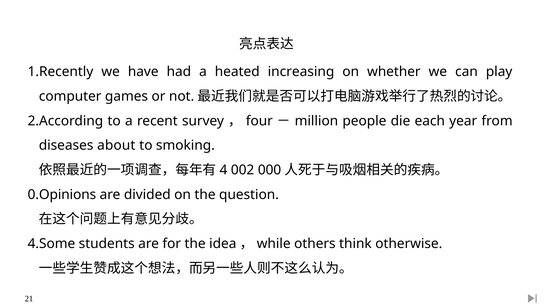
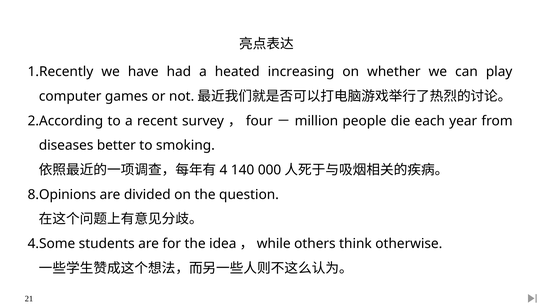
about: about -> better
002: 002 -> 140
0.Opinions: 0.Opinions -> 8.Opinions
